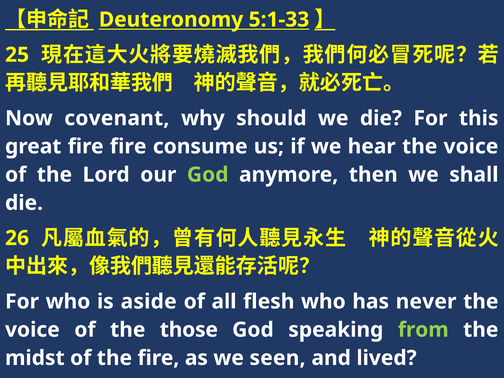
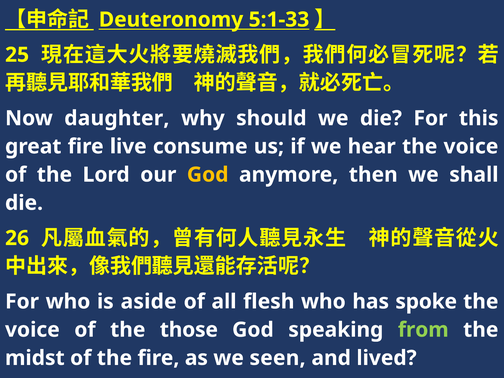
covenant: covenant -> daughter
fire fire: fire -> live
God at (208, 175) colour: light green -> yellow
never: never -> spoke
